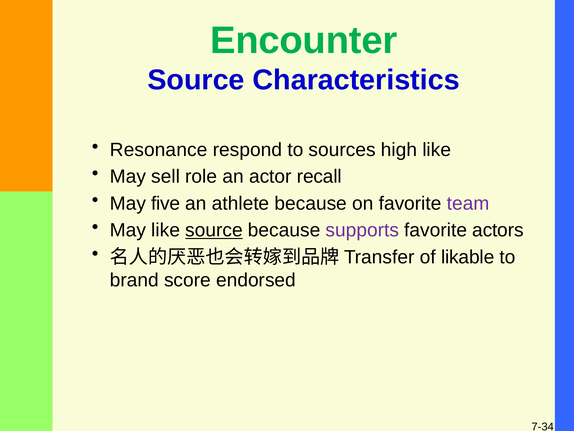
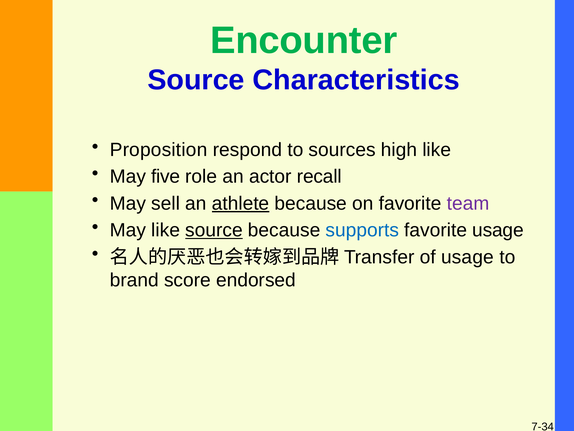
Resonance: Resonance -> Proposition
sell: sell -> five
five: five -> sell
athlete underline: none -> present
supports colour: purple -> blue
favorite actors: actors -> usage
of likable: likable -> usage
